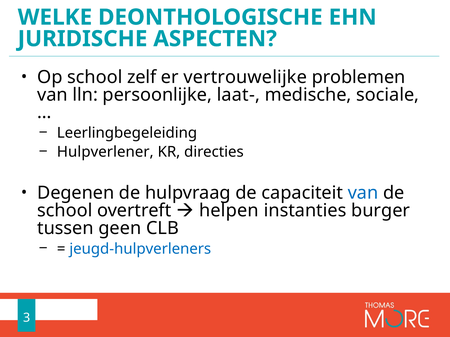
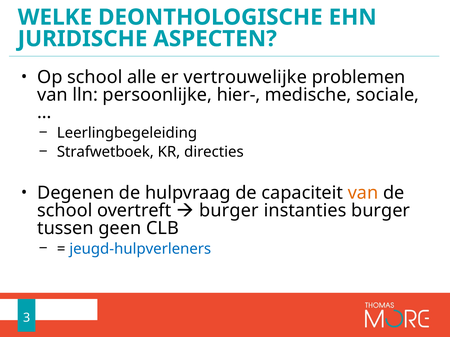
zelf: zelf -> alle
laat-: laat- -> hier-
Hulpverlener: Hulpverlener -> Strafwetboek
van at (363, 193) colour: blue -> orange
helpen at (229, 211): helpen -> burger
